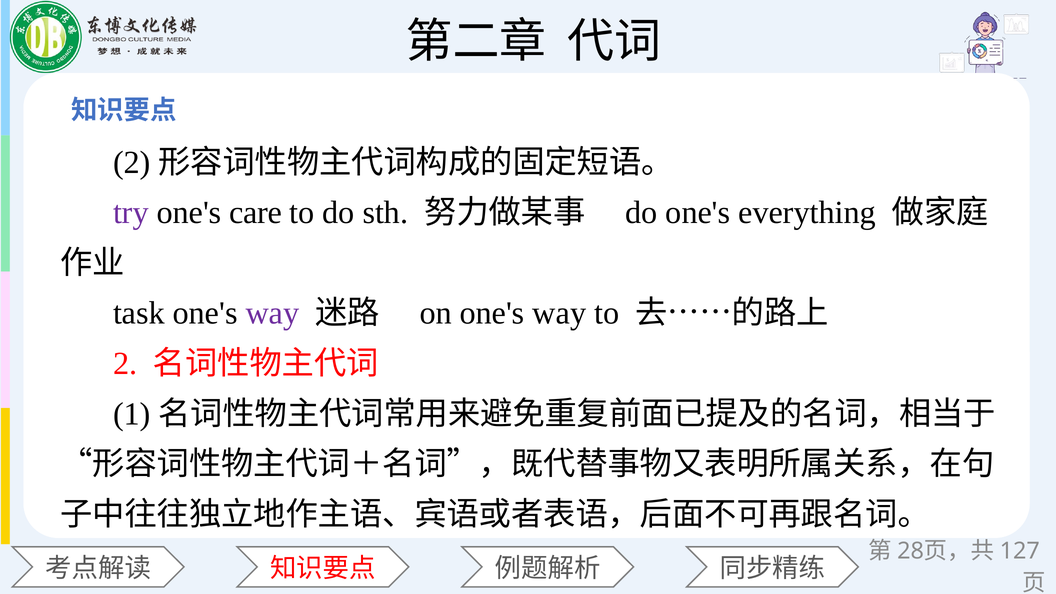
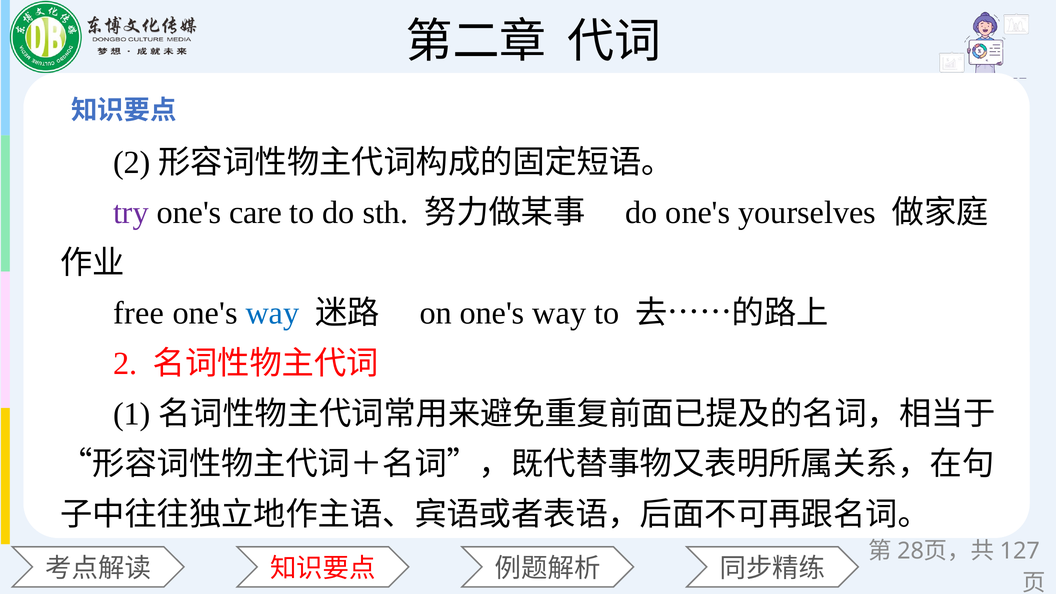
everything: everything -> yourselves
task: task -> free
way at (272, 313) colour: purple -> blue
